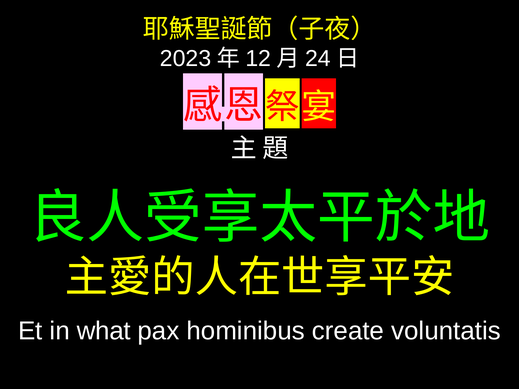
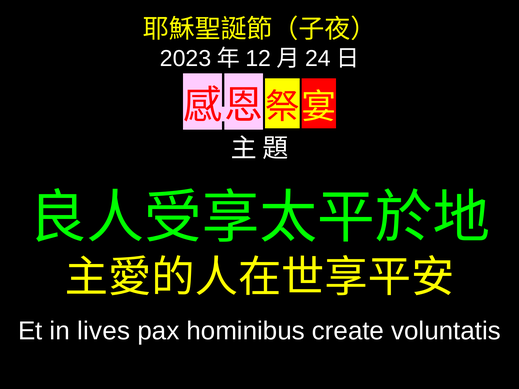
what: what -> lives
